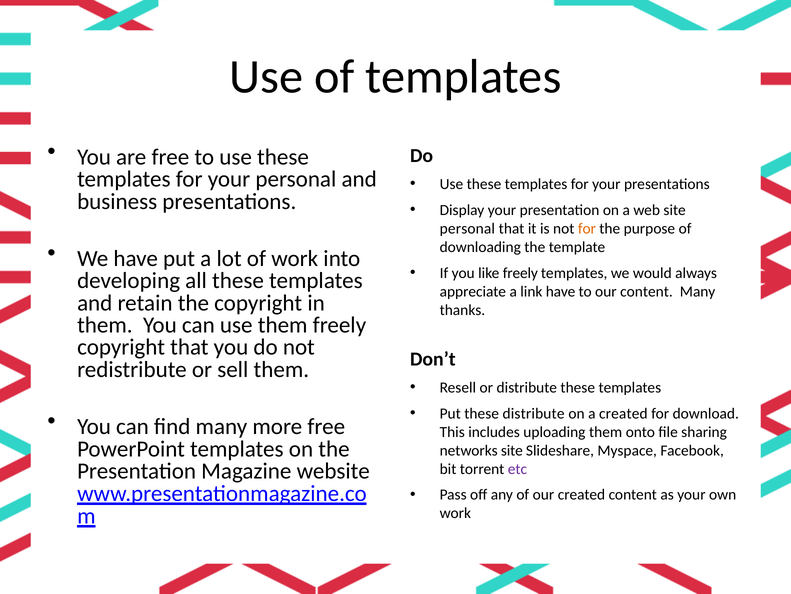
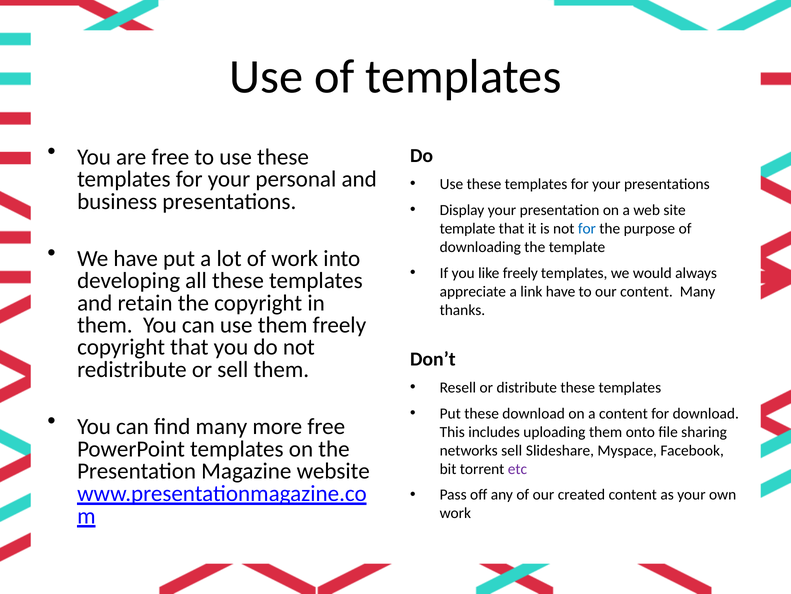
personal at (467, 228): personal -> template
for at (587, 228) colour: orange -> blue
these distribute: distribute -> download
a created: created -> content
networks site: site -> sell
